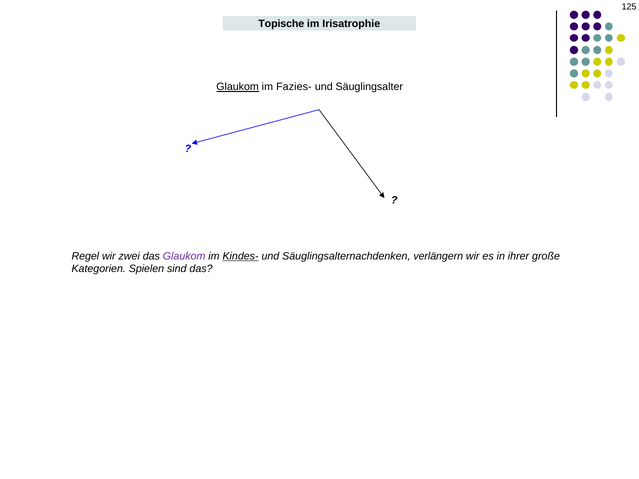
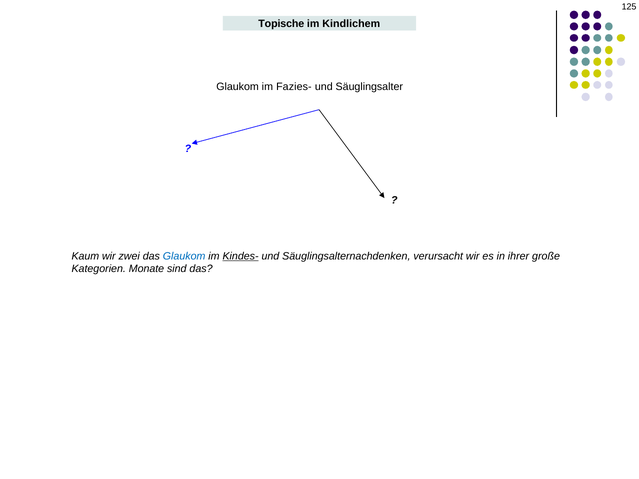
Irisatrophie: Irisatrophie -> Kindlichem
Glaukom at (238, 87) underline: present -> none
Regel: Regel -> Kaum
Glaukom at (184, 256) colour: purple -> blue
verlängern: verlängern -> verursacht
Spielen: Spielen -> Monate
